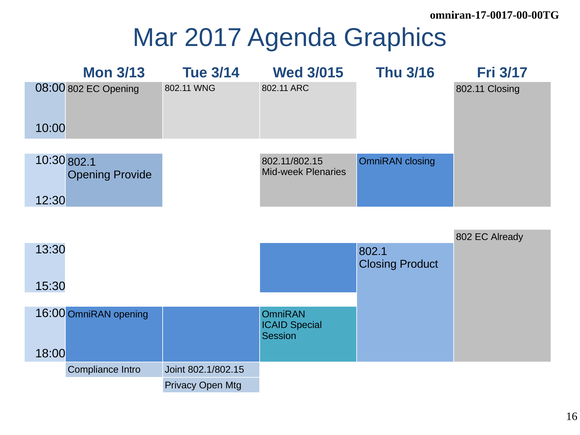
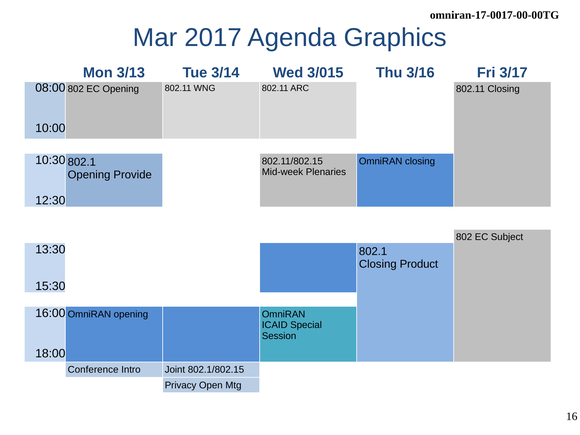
Already: Already -> Subject
Compliance: Compliance -> Conference
